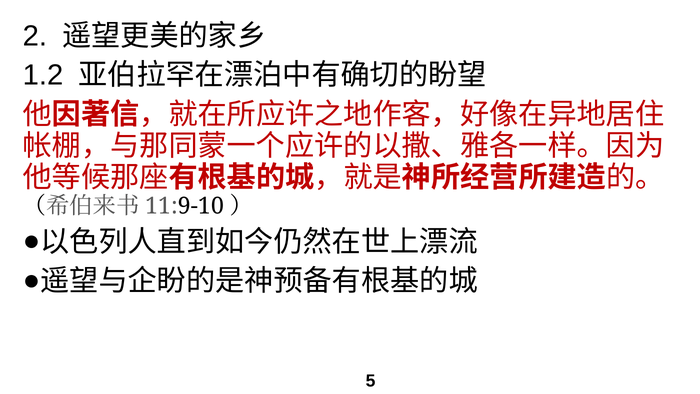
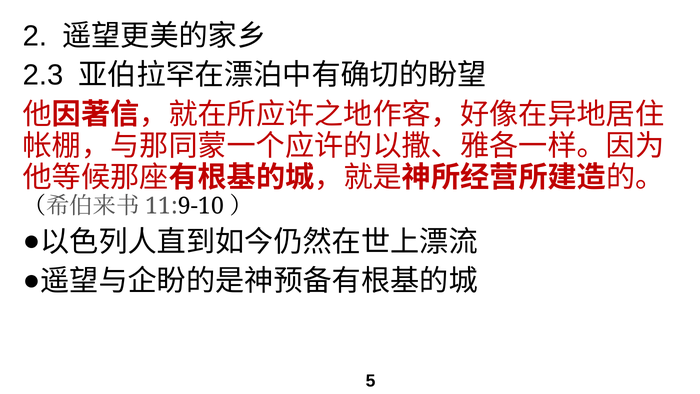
1.2: 1.2 -> 2.3
